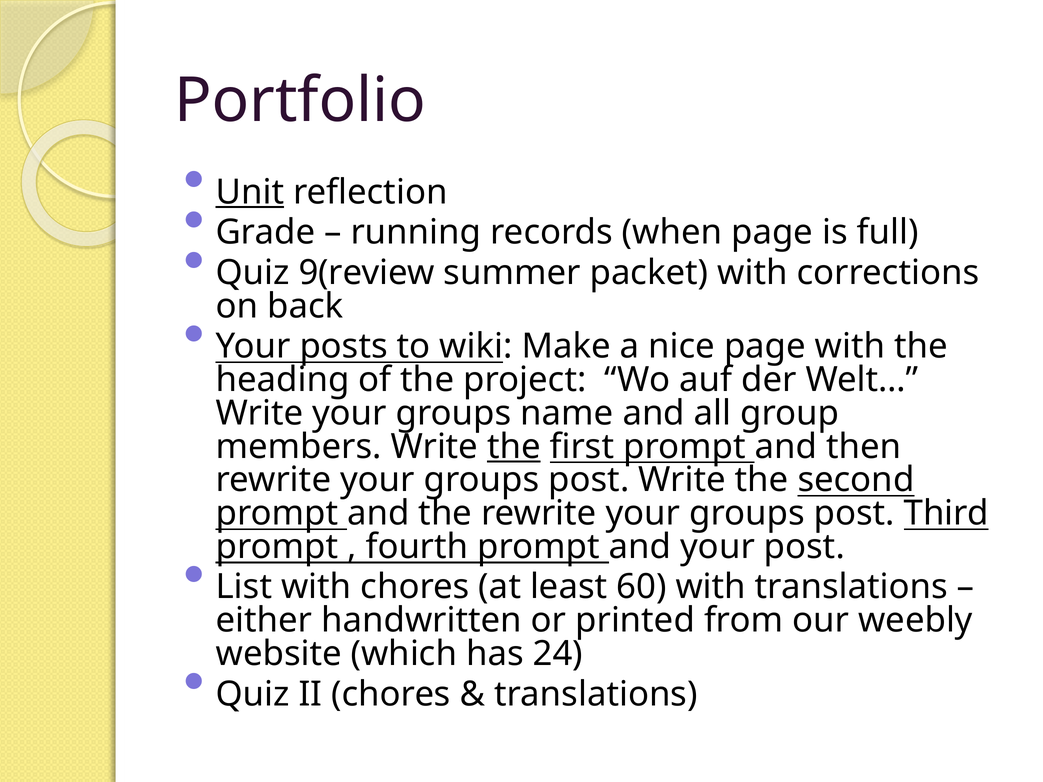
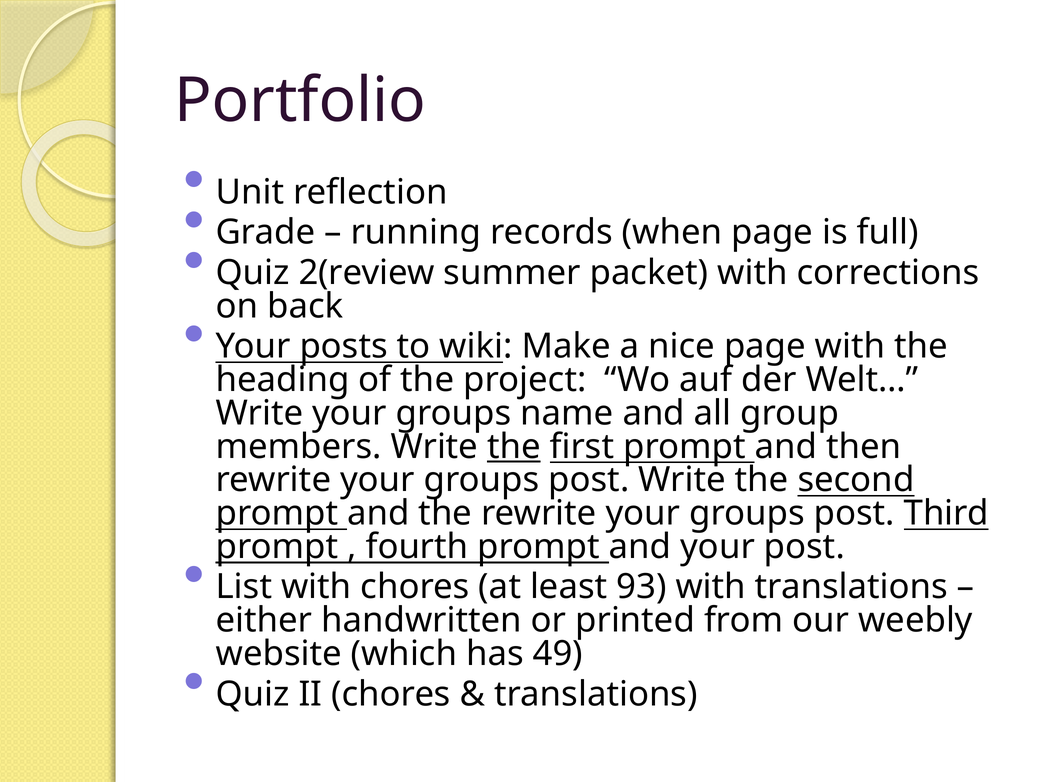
Unit underline: present -> none
9(review: 9(review -> 2(review
60: 60 -> 93
24: 24 -> 49
